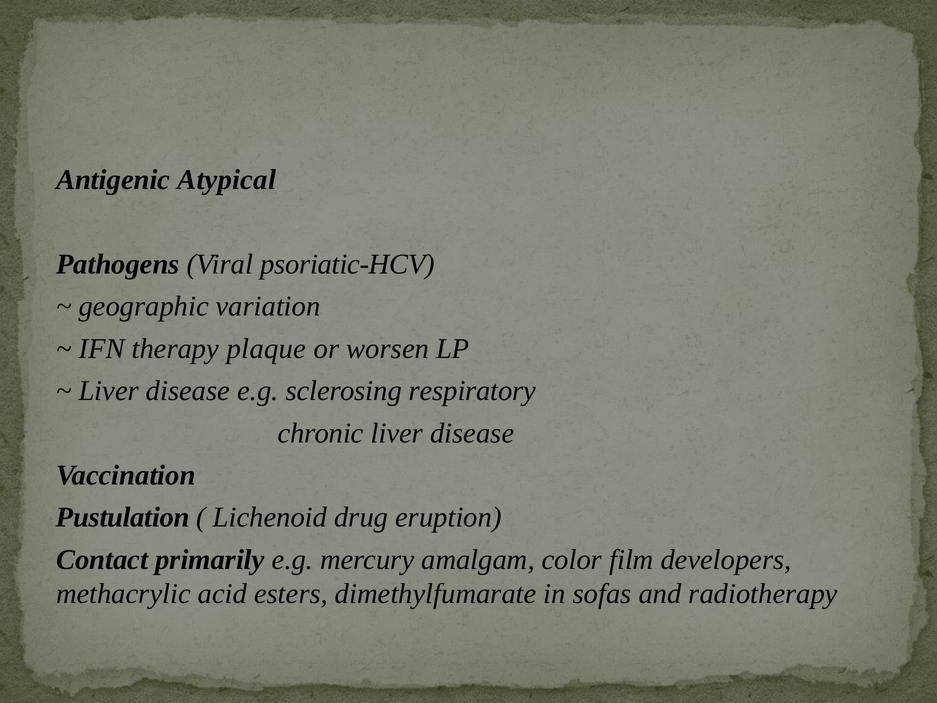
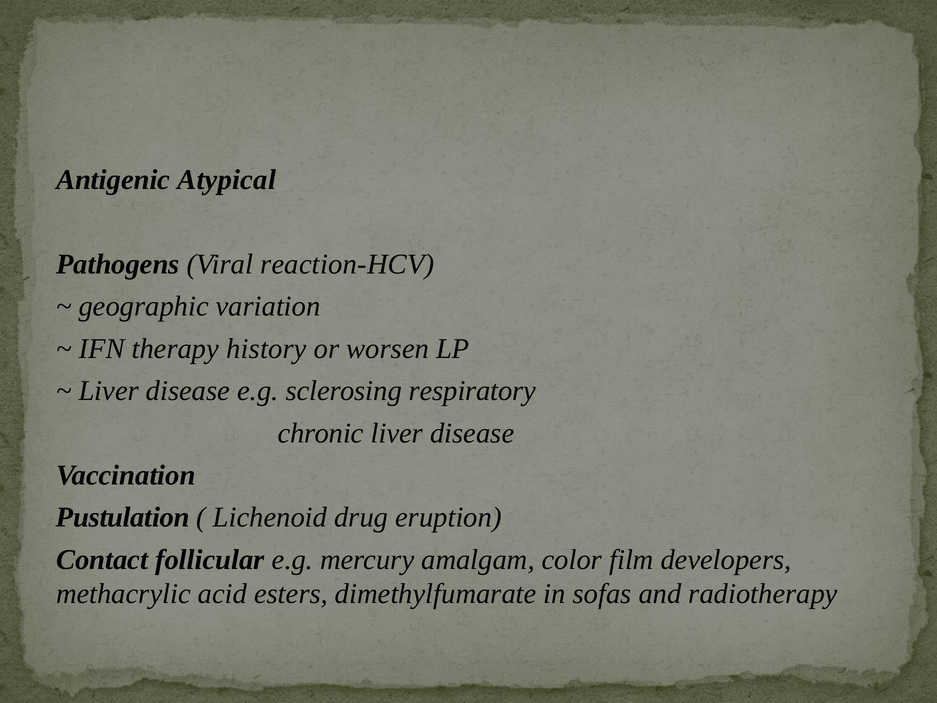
psoriatic-HCV: psoriatic-HCV -> reaction-HCV
plaque: plaque -> history
primarily: primarily -> follicular
